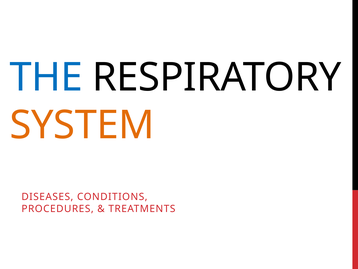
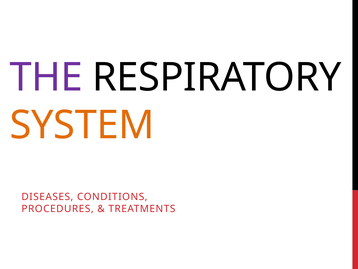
THE colour: blue -> purple
